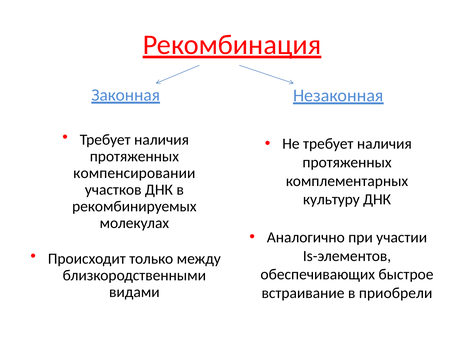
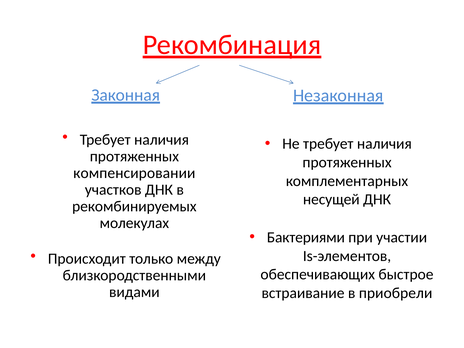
культуру: культуру -> несущей
Аналогично: Аналогично -> Бактериями
